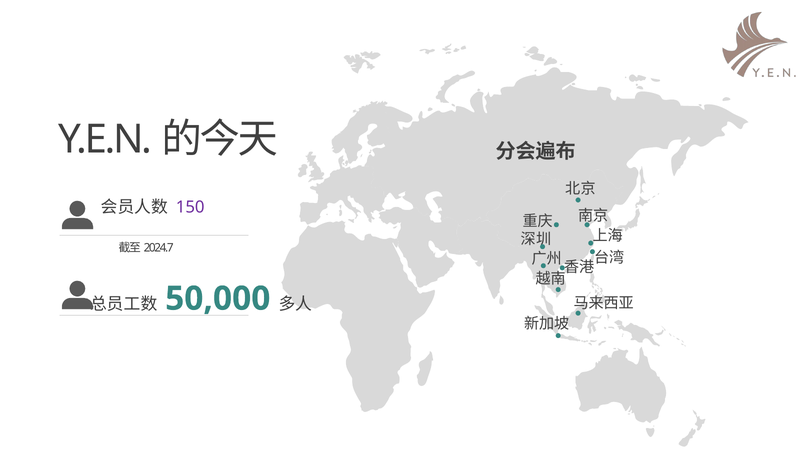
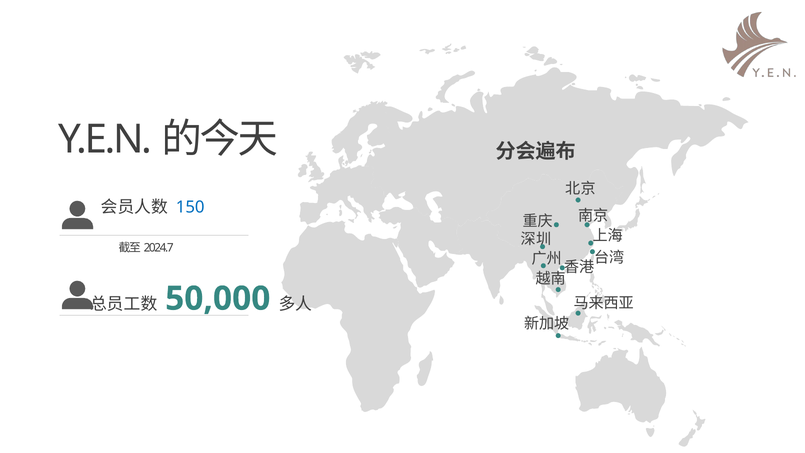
150 colour: purple -> blue
